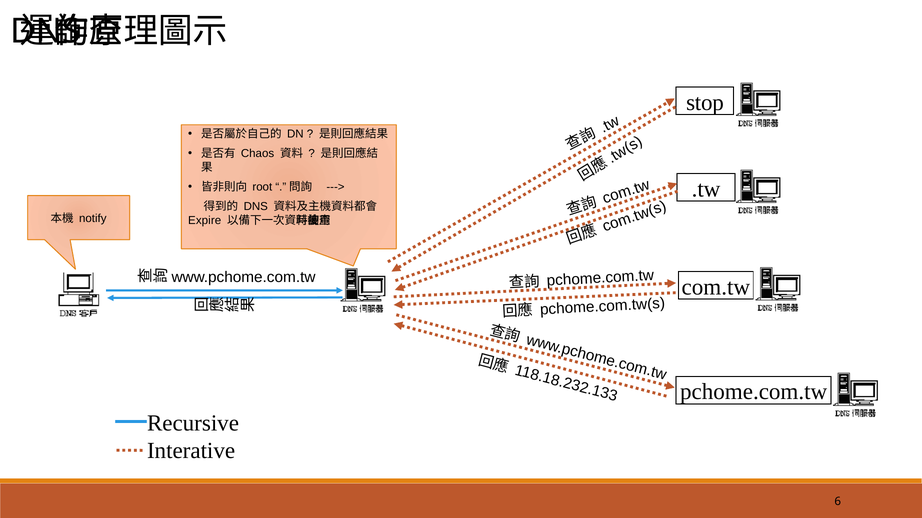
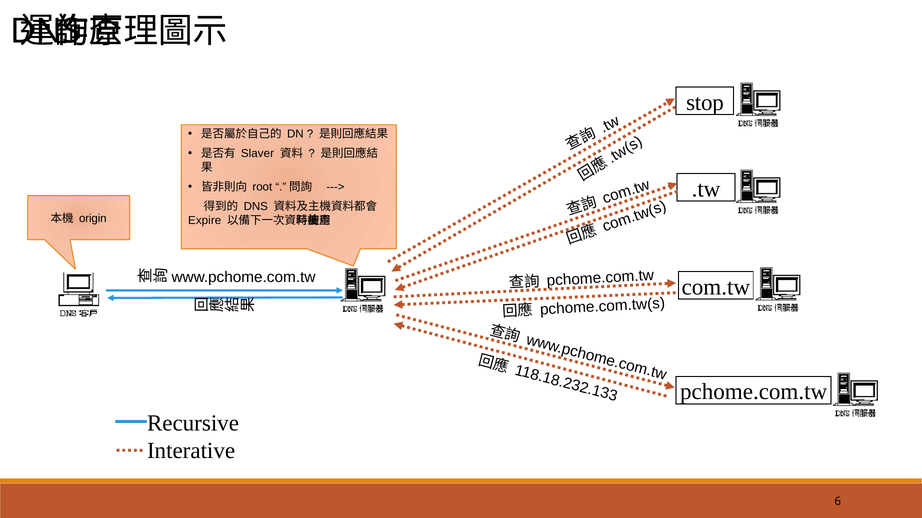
Chaos: Chaos -> Slaver
notify: notify -> origin
